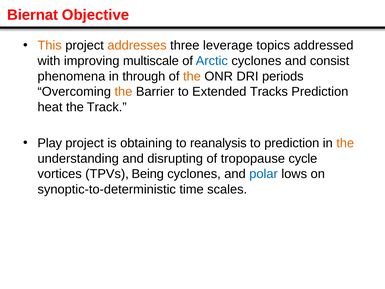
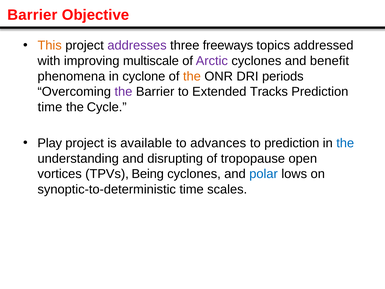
Biernat at (33, 15): Biernat -> Barrier
addresses colour: orange -> purple
leverage: leverage -> freeways
Arctic colour: blue -> purple
consist: consist -> benefit
through: through -> cyclone
the at (123, 92) colour: orange -> purple
heat at (50, 107): heat -> time
Track: Track -> Cycle
obtaining: obtaining -> available
reanalysis: reanalysis -> advances
the at (345, 143) colour: orange -> blue
cycle: cycle -> open
